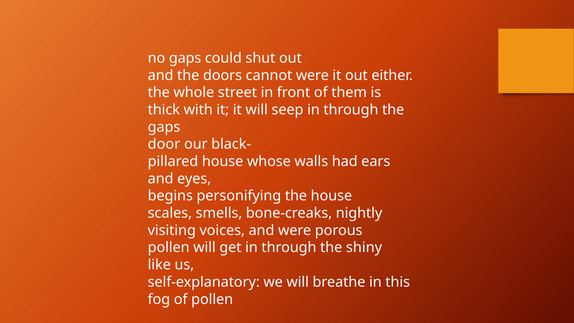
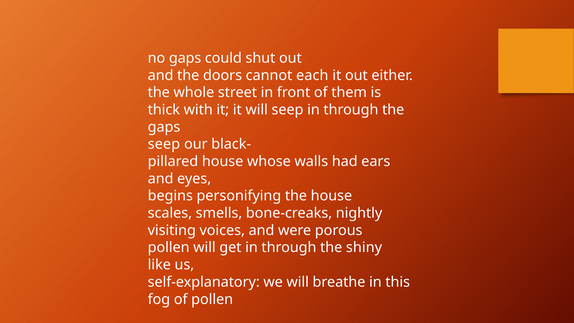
cannot were: were -> each
door at (164, 144): door -> seep
